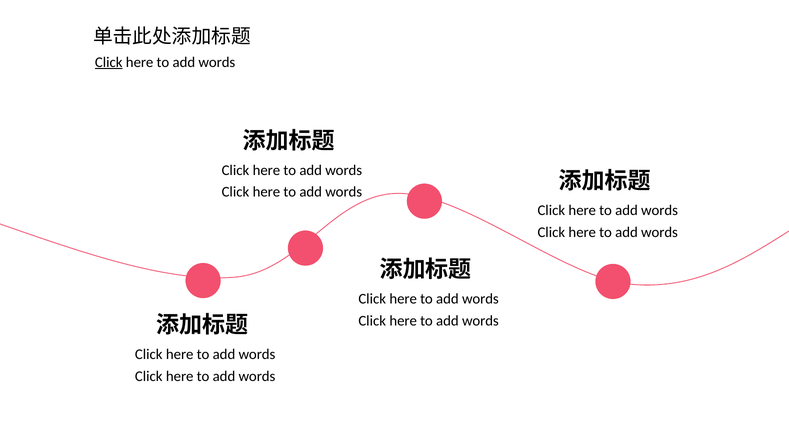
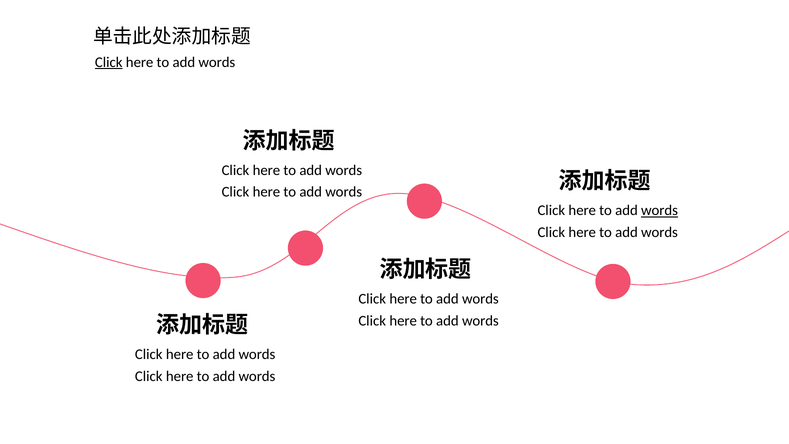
words at (660, 210) underline: none -> present
